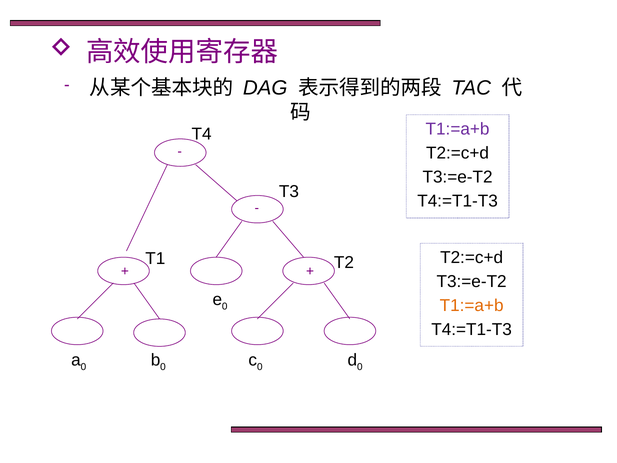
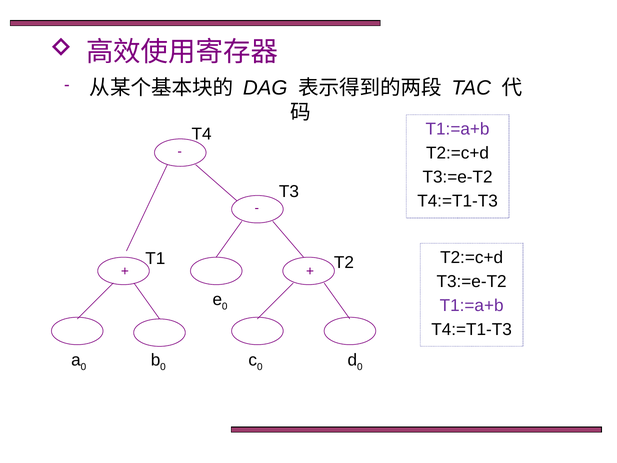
T1:=a+b at (472, 305) colour: orange -> purple
